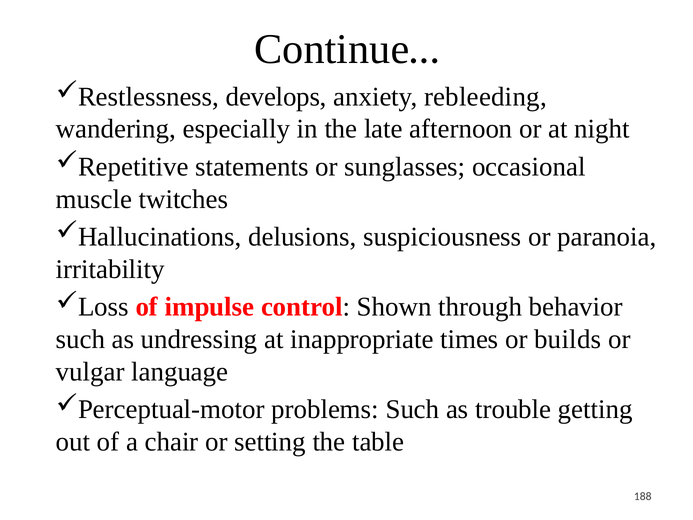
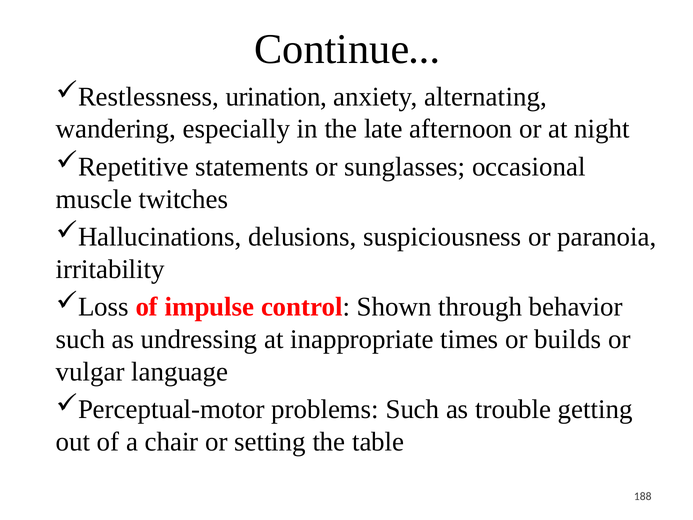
develops: develops -> urination
rebleeding: rebleeding -> alternating
